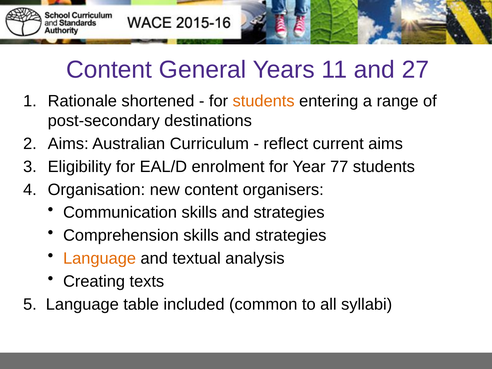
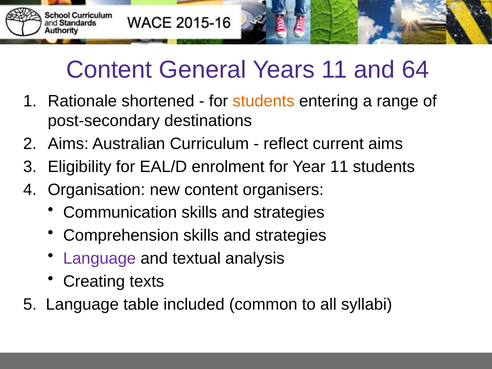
27: 27 -> 64
Year 77: 77 -> 11
Language at (100, 258) colour: orange -> purple
